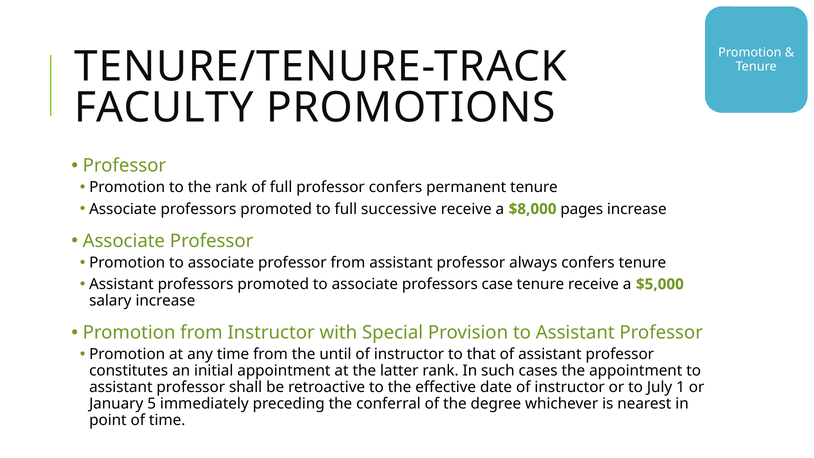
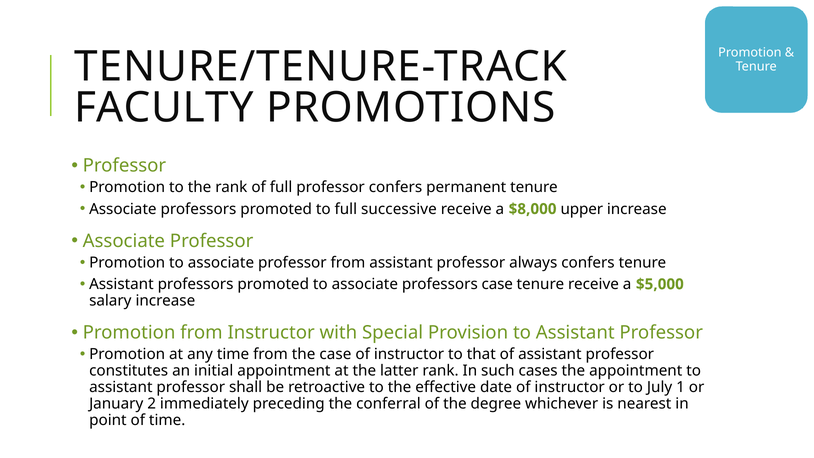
pages: pages -> upper
the until: until -> case
5: 5 -> 2
